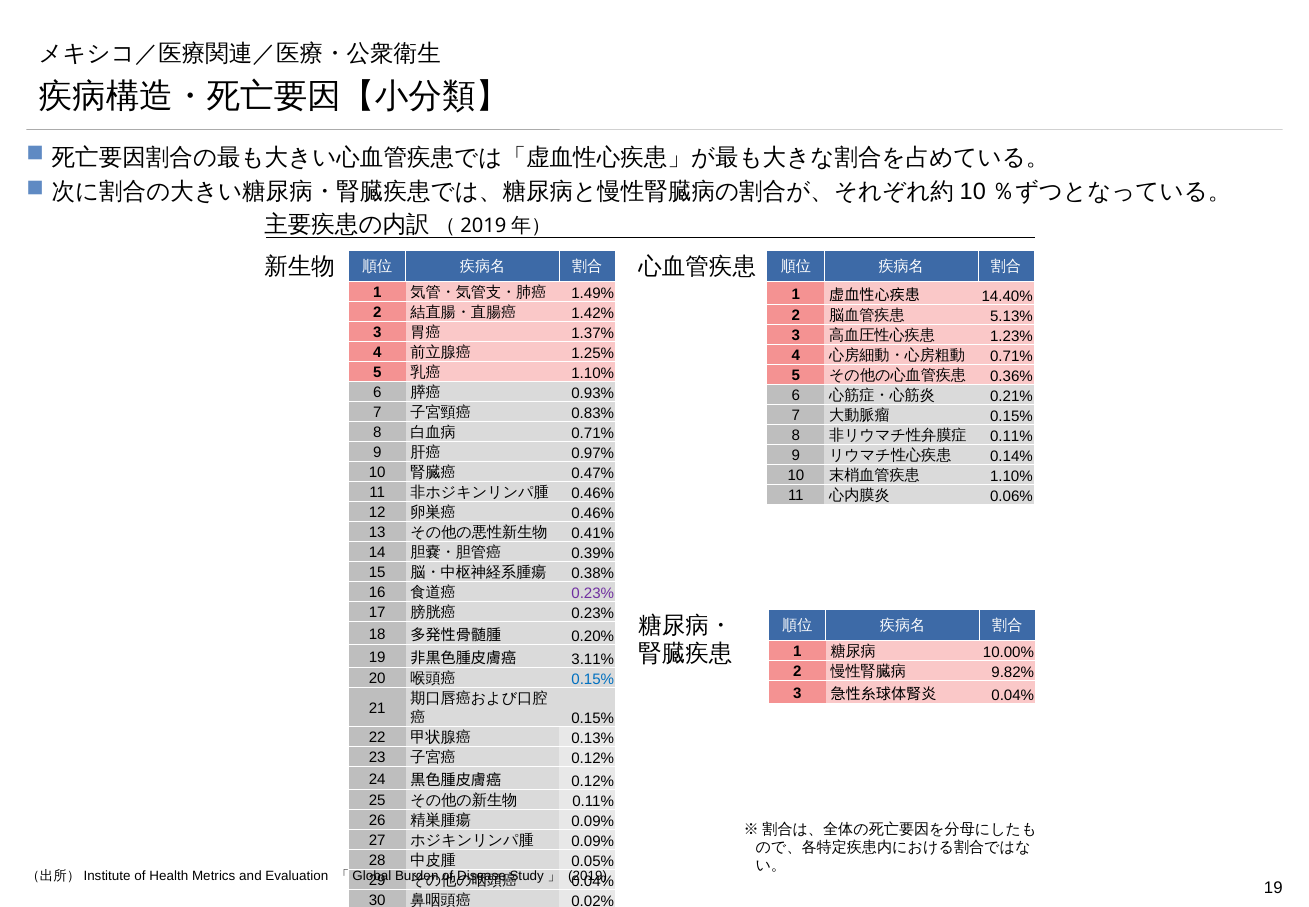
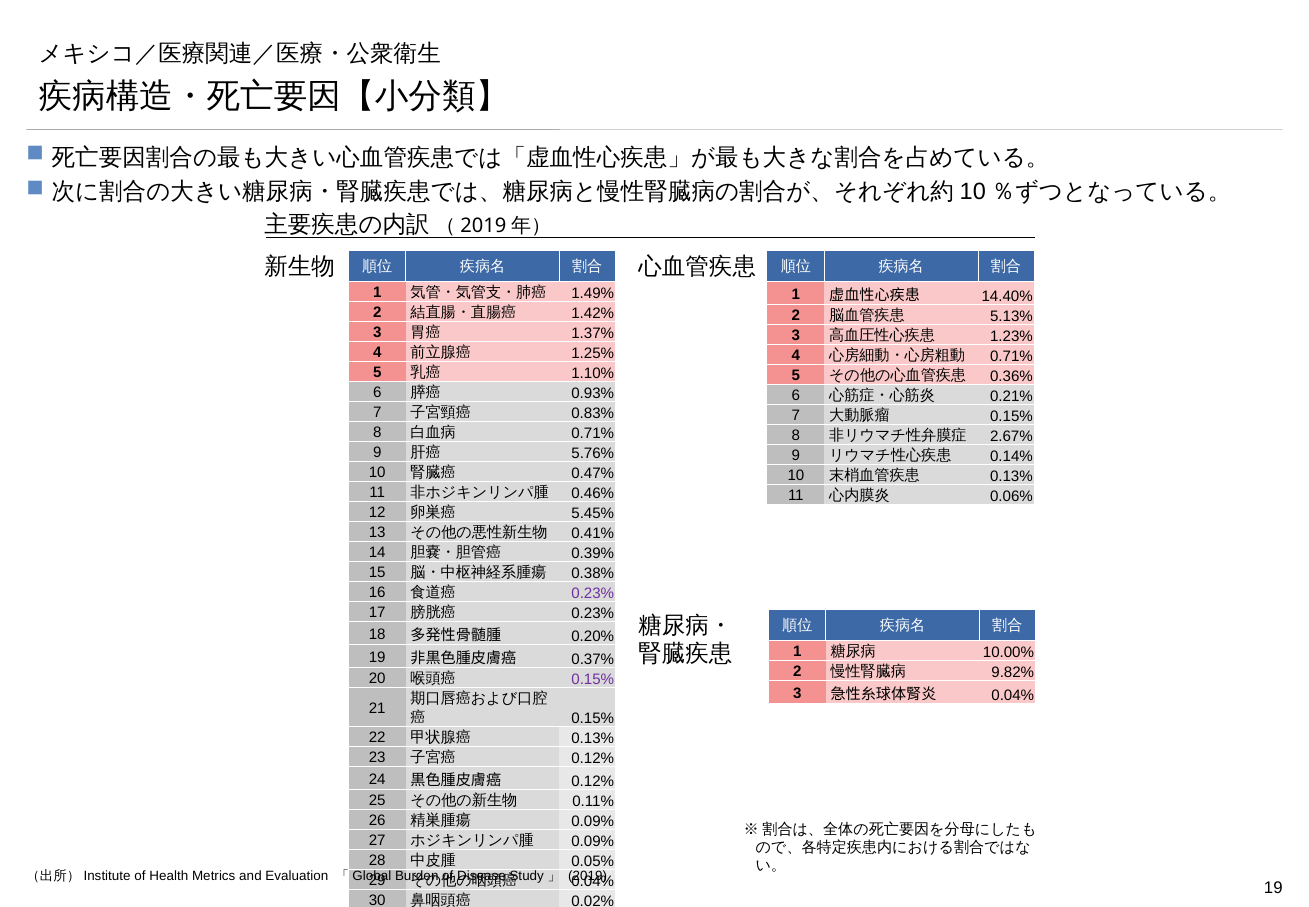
0.11% at (1011, 436): 0.11% -> 2.67%
0.97%: 0.97% -> 5.76%
1.10% at (1011, 476): 1.10% -> 0.13%
0.46% at (593, 513): 0.46% -> 5.45%
3.11%: 3.11% -> 0.37%
0.15% at (593, 679) colour: blue -> purple
